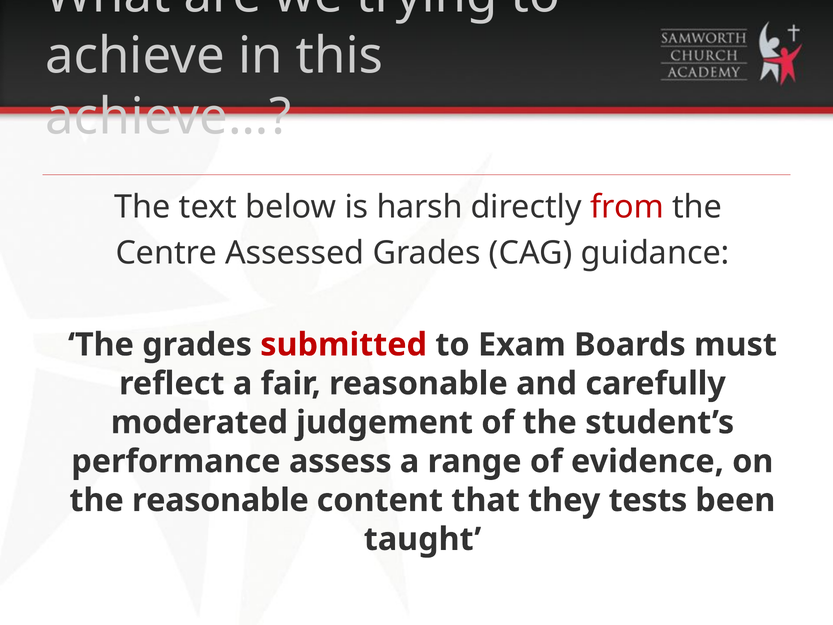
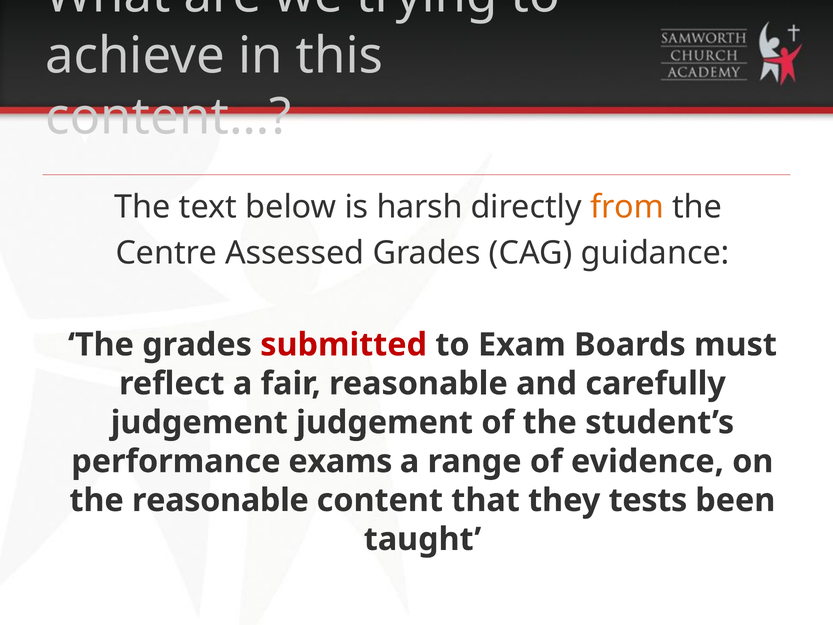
achieve…: achieve… -> content…
from colour: red -> orange
moderated at (199, 422): moderated -> judgement
assess: assess -> exams
